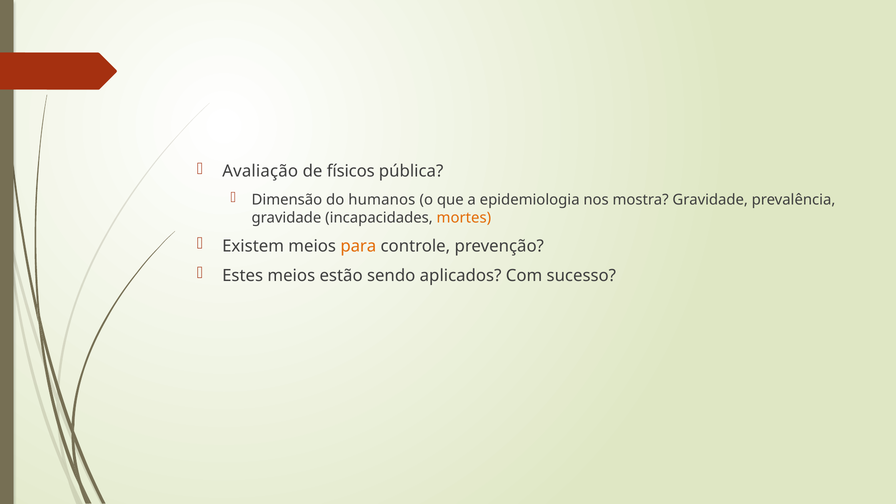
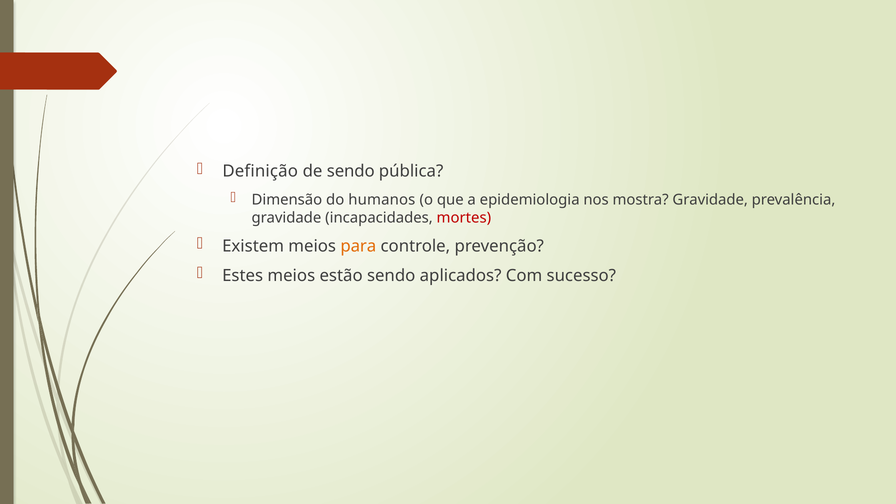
Avaliação: Avaliação -> Definição
de físicos: físicos -> sendo
mortes colour: orange -> red
